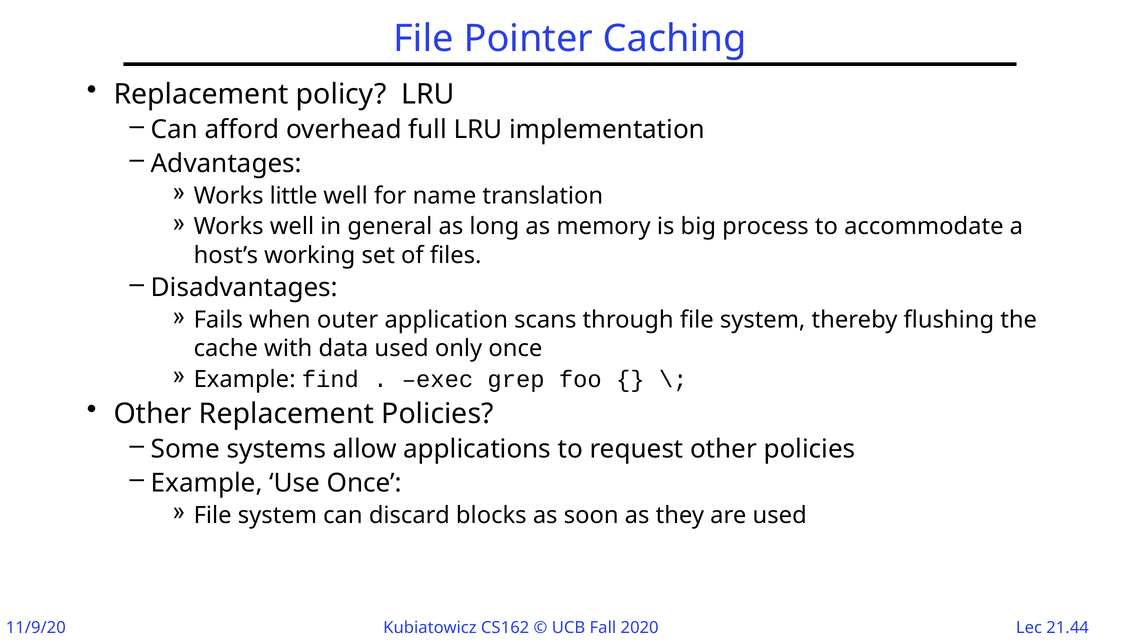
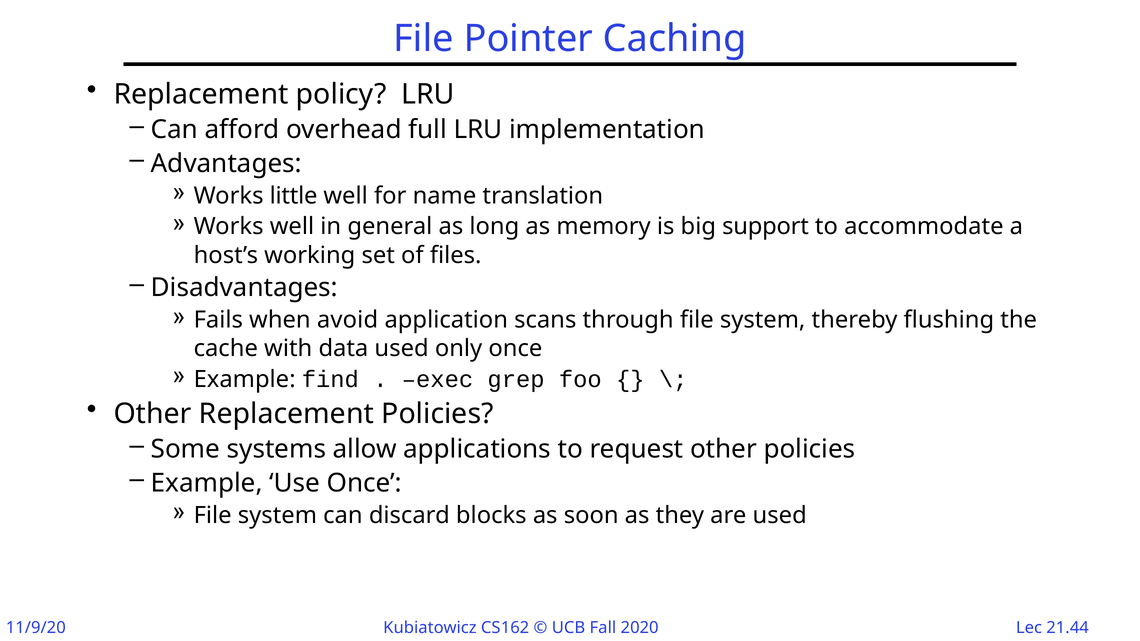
process: process -> support
outer: outer -> avoid
